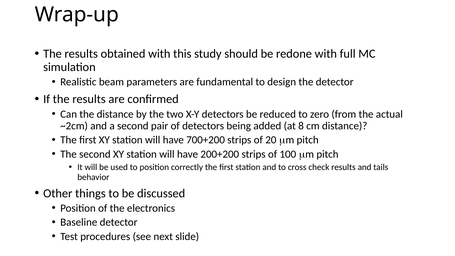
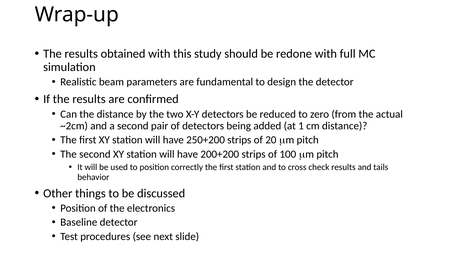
8: 8 -> 1
700+200: 700+200 -> 250+200
